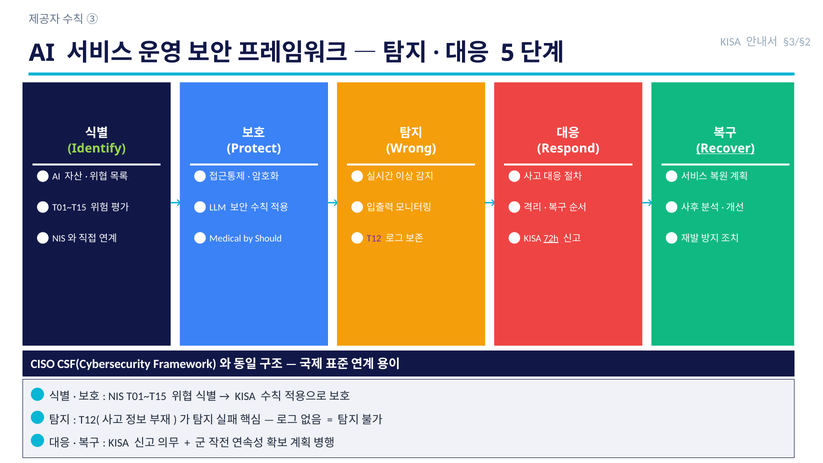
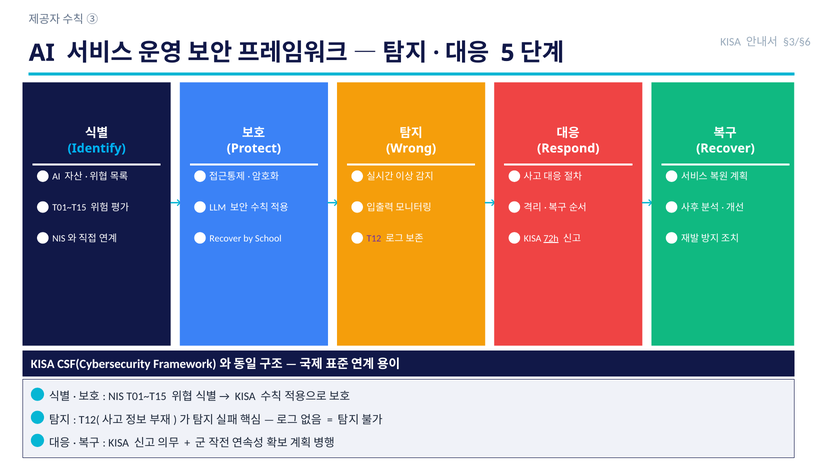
§3/§2: §3/§2 -> §3/§6
Identify colour: light green -> light blue
Recover at (725, 148) underline: present -> none
Medical at (225, 238): Medical -> Recover
Should: Should -> School
CISO at (43, 364): CISO -> KISA
